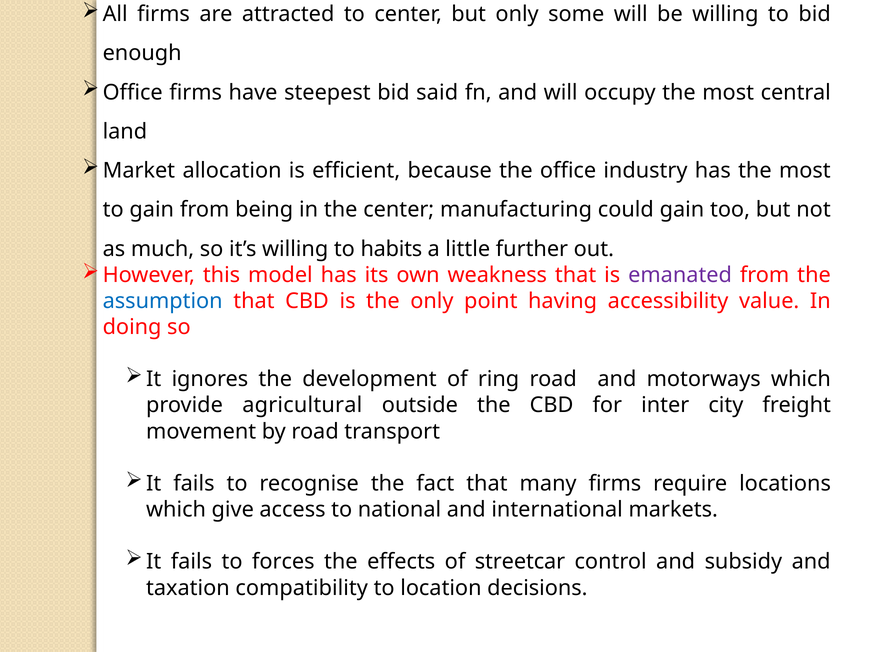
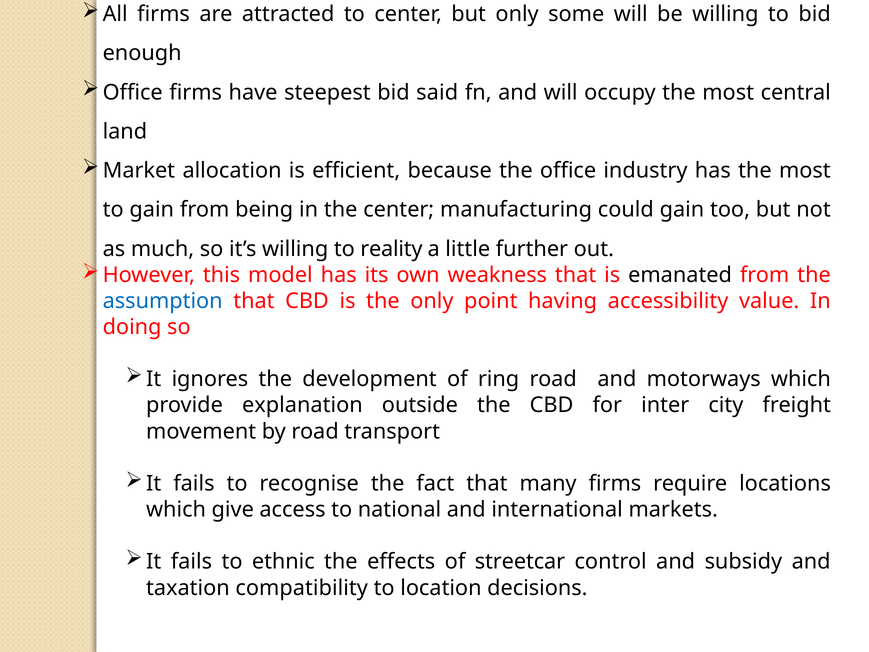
habits: habits -> reality
emanated colour: purple -> black
agricultural: agricultural -> explanation
forces: forces -> ethnic
